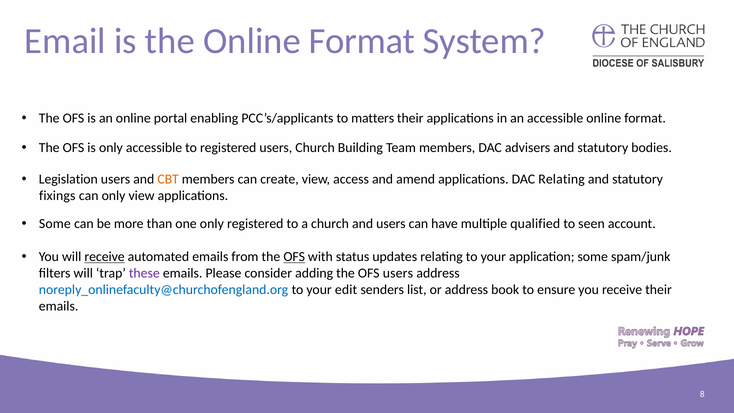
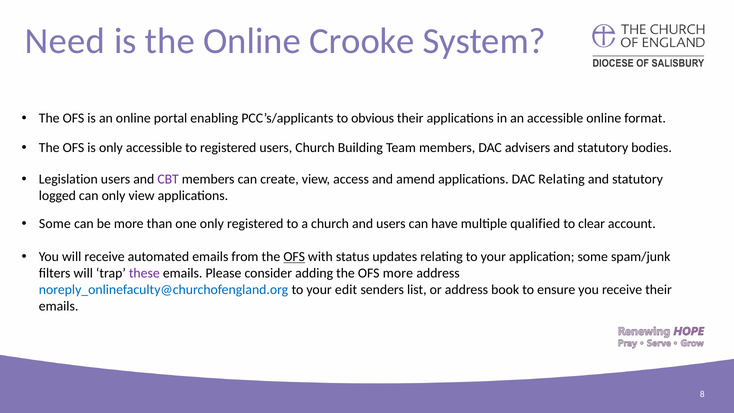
Email: Email -> Need
the Online Format: Format -> Crooke
matters: matters -> obvious
CBT colour: orange -> purple
fixings: fixings -> logged
seen: seen -> clear
receive at (105, 257) underline: present -> none
OFS users: users -> more
